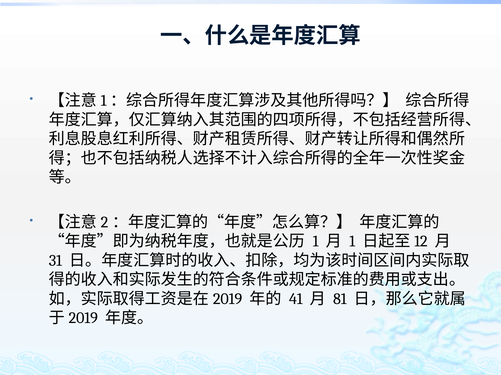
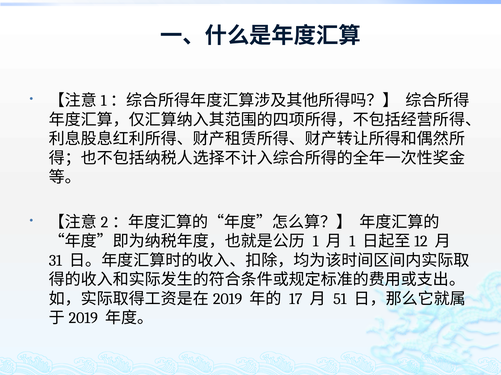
41: 41 -> 17
81: 81 -> 51
